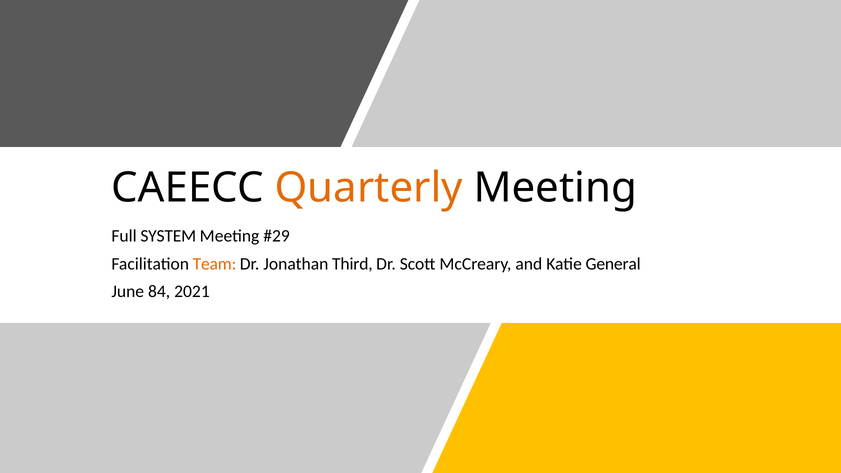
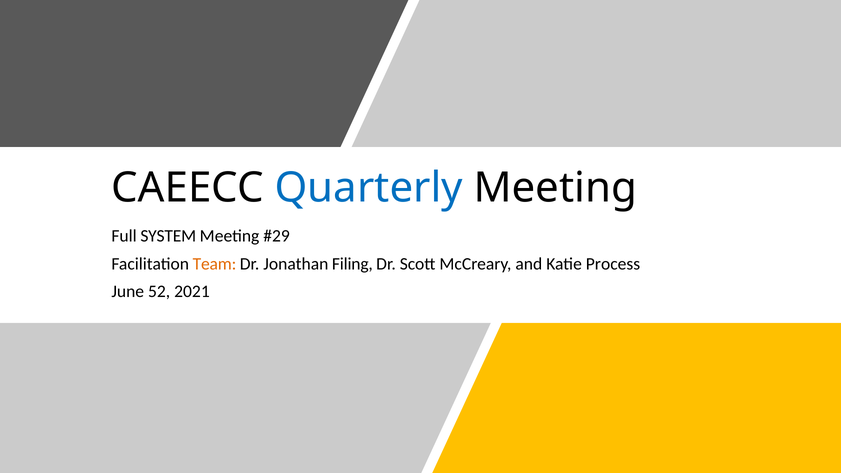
Quarterly colour: orange -> blue
Third: Third -> Filing
General: General -> Process
84: 84 -> 52
